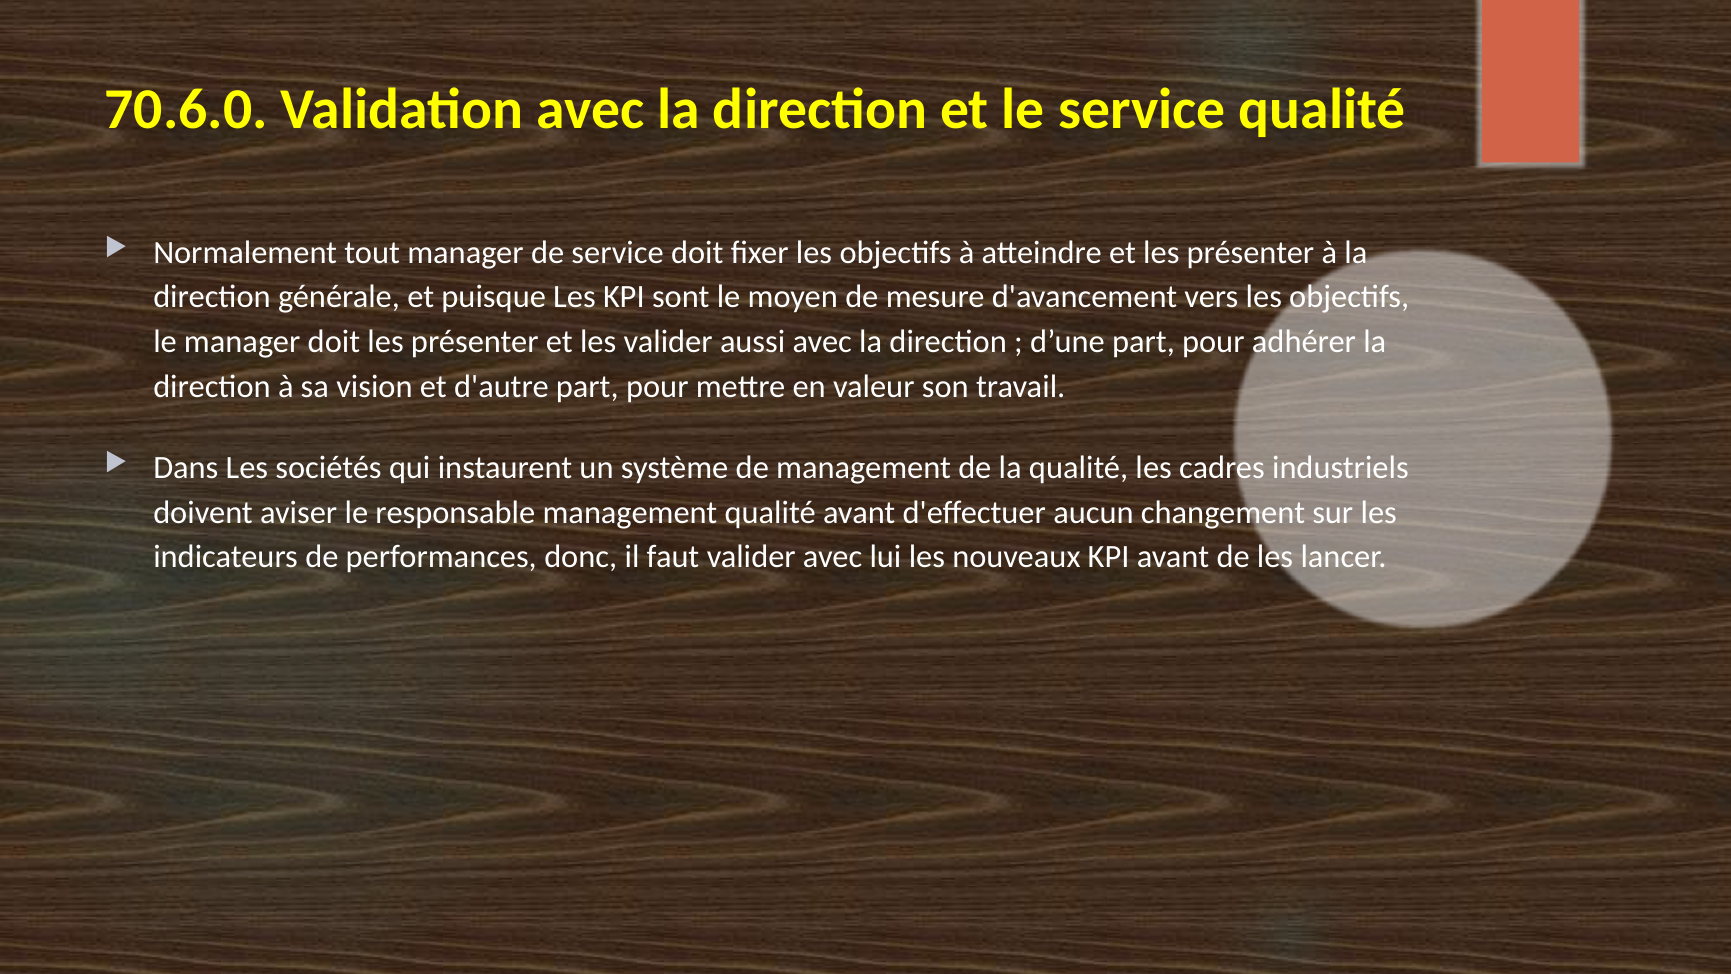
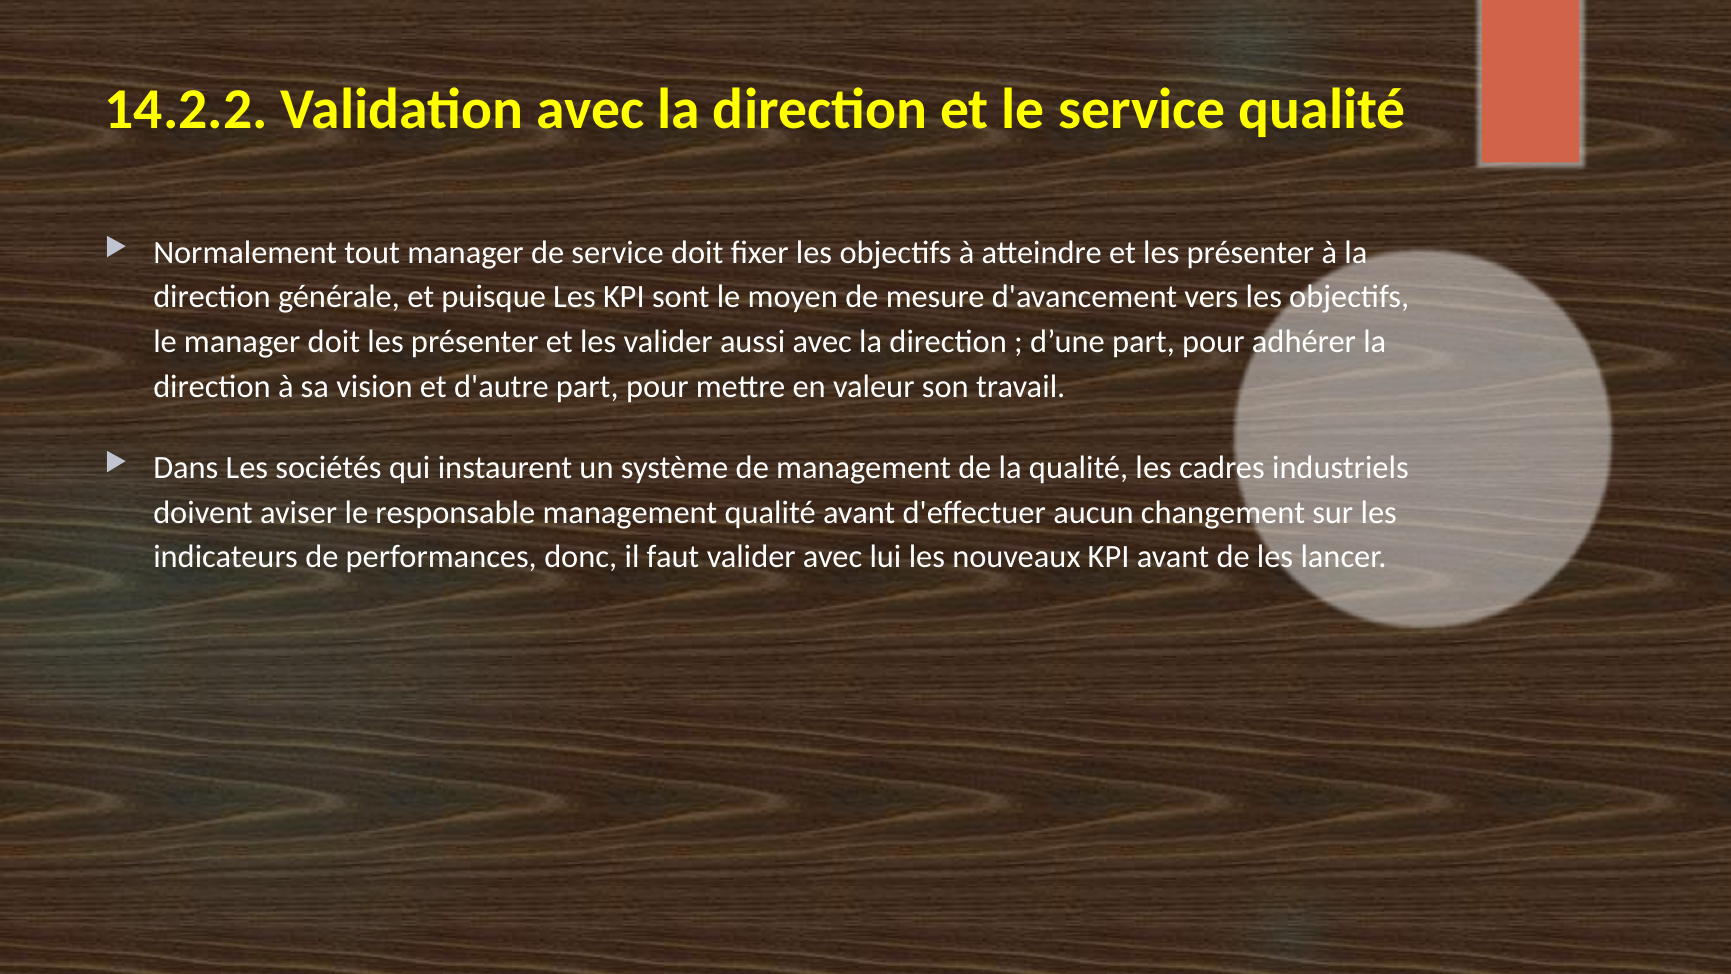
70.6.0: 70.6.0 -> 14.2.2
